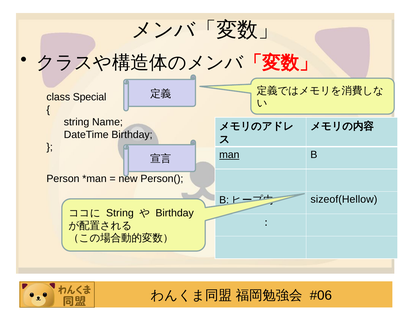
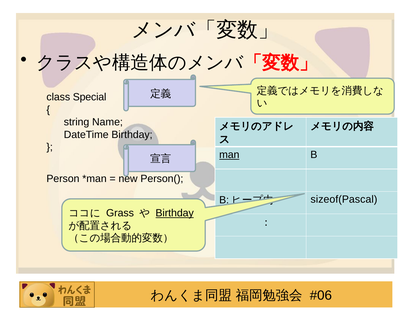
sizeof(Hellow: sizeof(Hellow -> sizeof(Pascal
String at (120, 213): String -> Grass
Birthday at (175, 213) underline: none -> present
